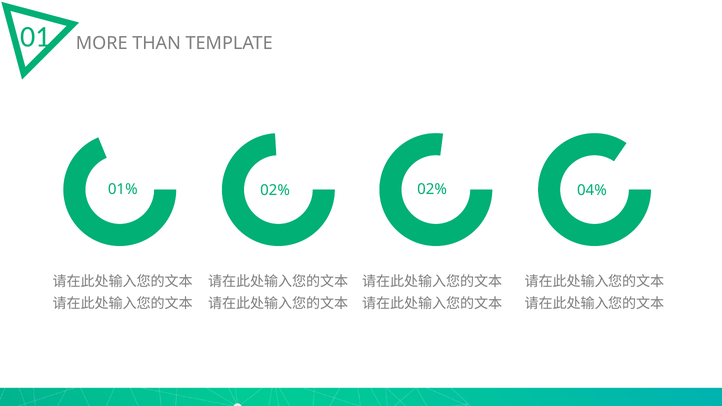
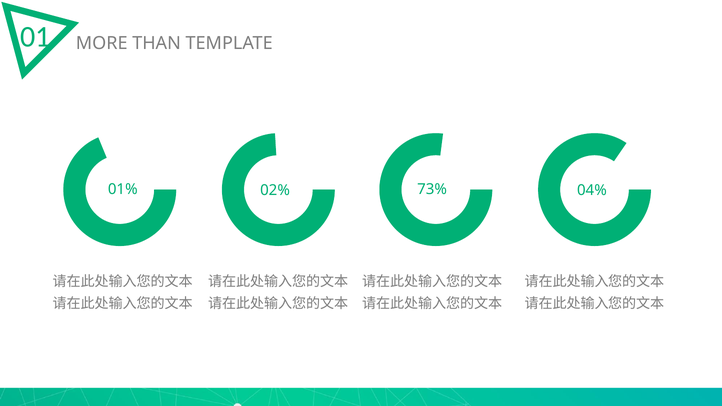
02% 02%: 02% -> 73%
